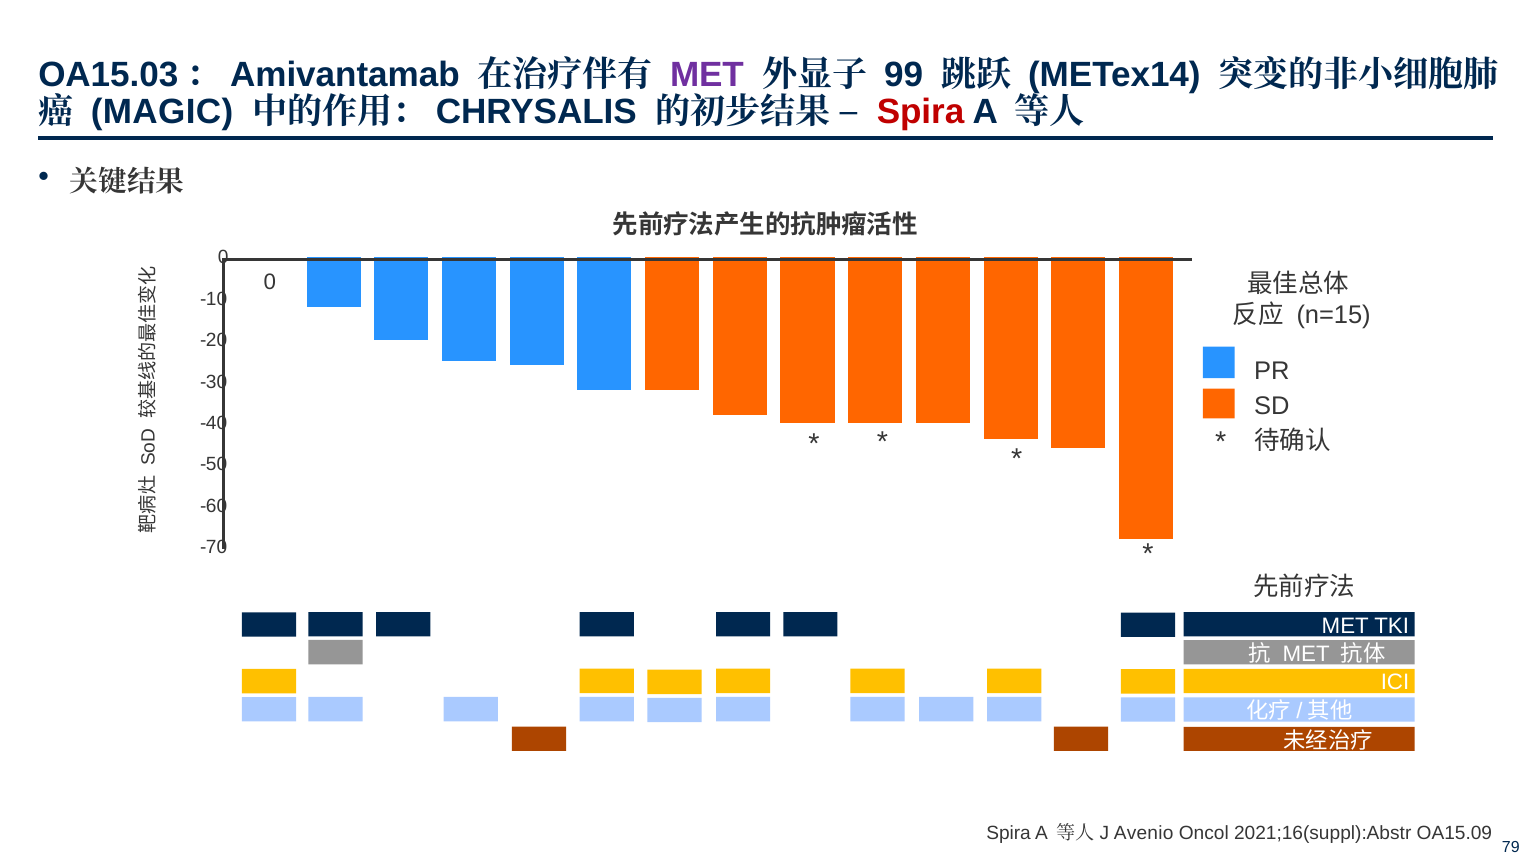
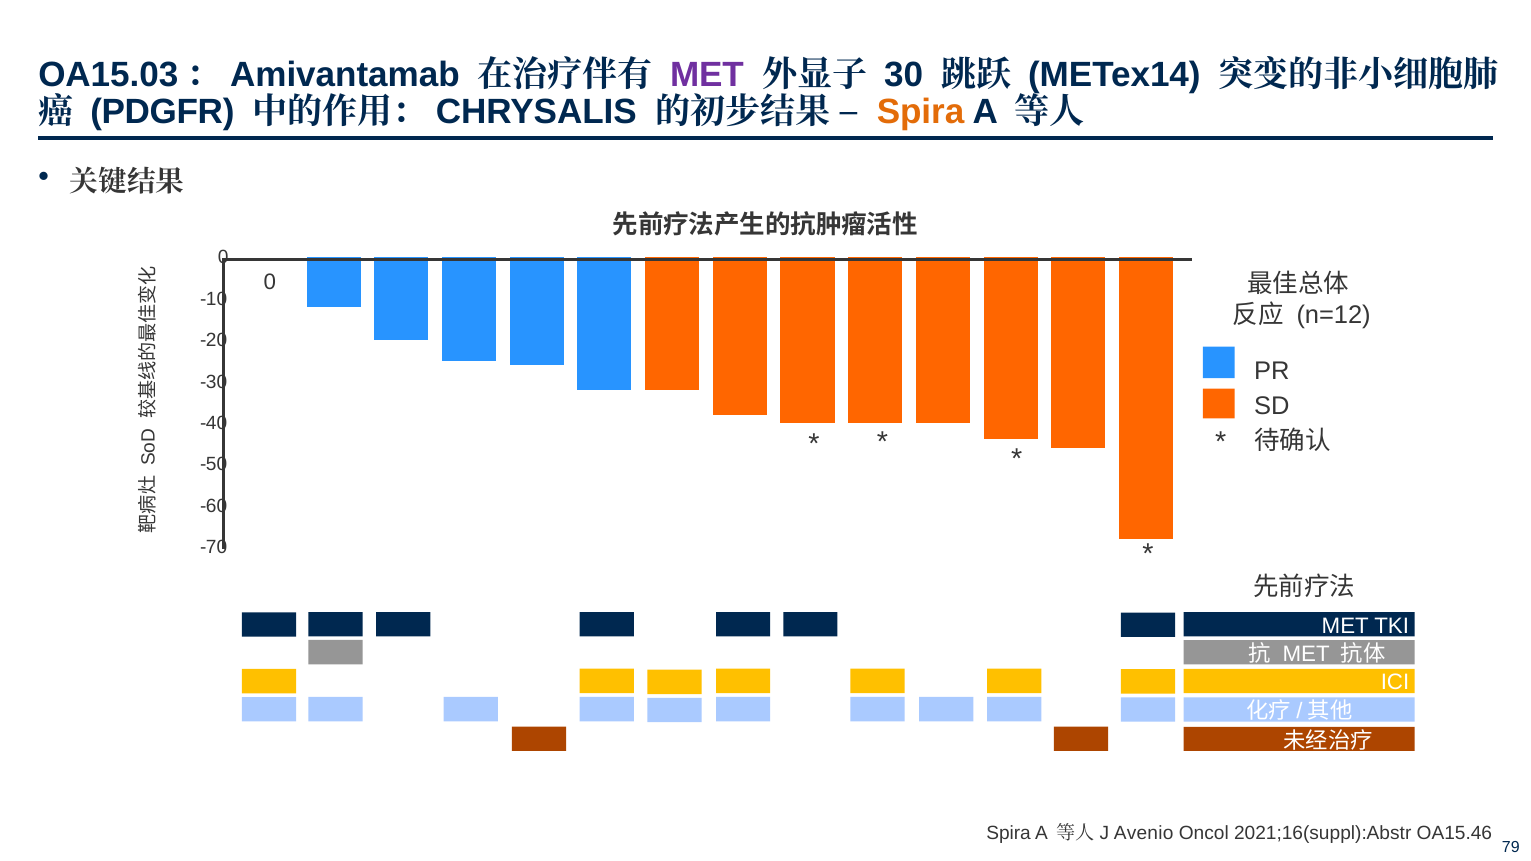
99: 99 -> 30
MAGIC: MAGIC -> PDGFR
Spira at (921, 112) colour: red -> orange
n=15: n=15 -> n=12
OA15.09: OA15.09 -> OA15.46
